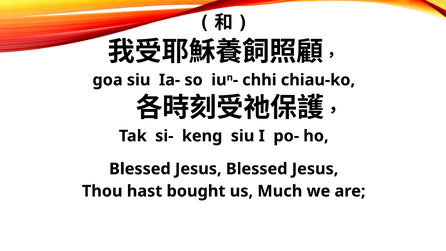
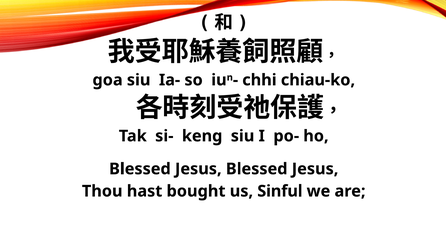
Much: Much -> Sinful
